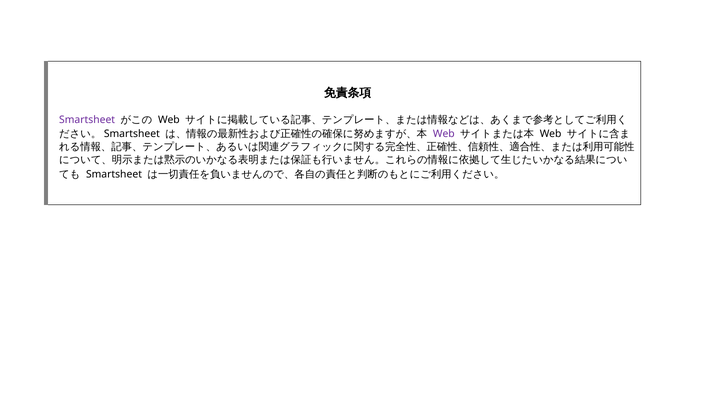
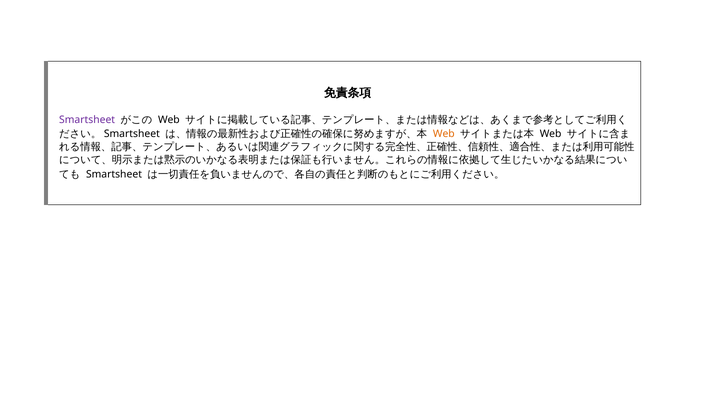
Web at (444, 134) colour: purple -> orange
